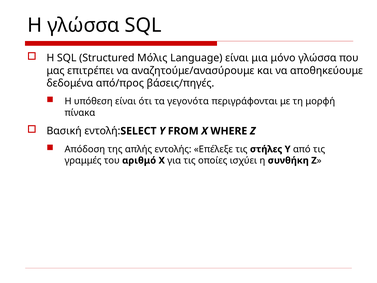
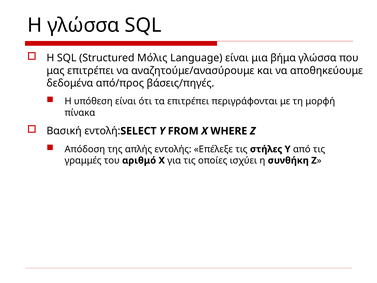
μόνο: μόνο -> βήμα
τα γεγονότα: γεγονότα -> επιτρέπει
